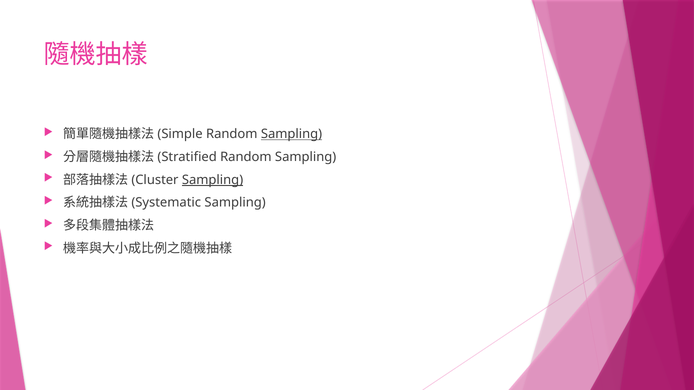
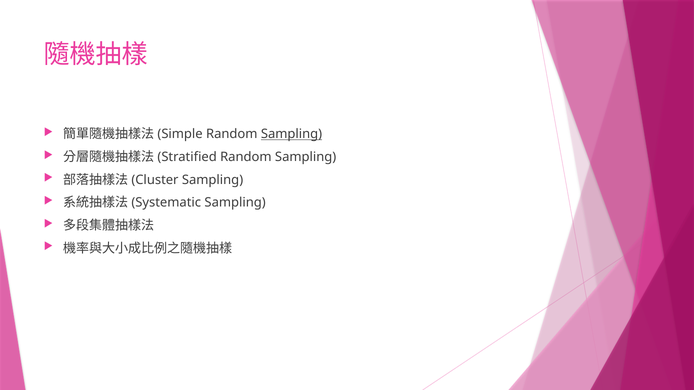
Sampling at (213, 180) underline: present -> none
